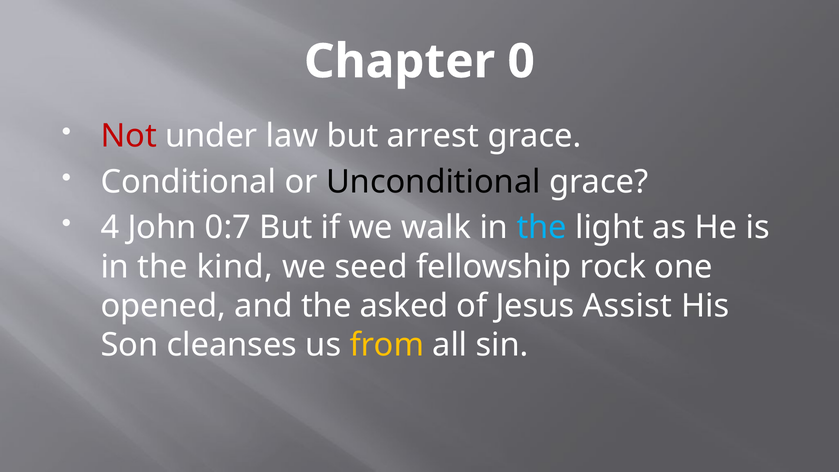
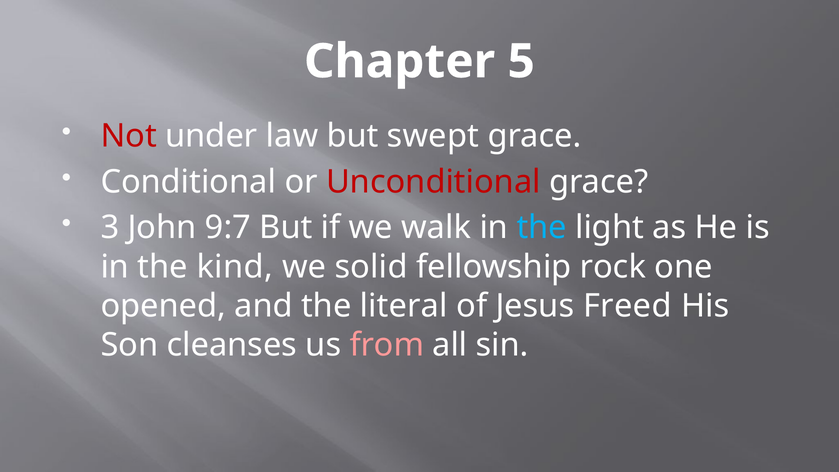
0: 0 -> 5
arrest: arrest -> swept
Unconditional colour: black -> red
4: 4 -> 3
0:7: 0:7 -> 9:7
seed: seed -> solid
asked: asked -> literal
Assist: Assist -> Freed
from colour: yellow -> pink
